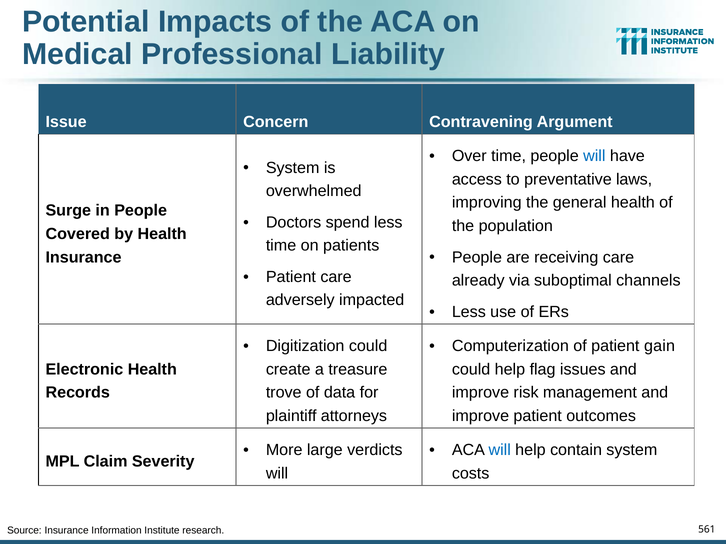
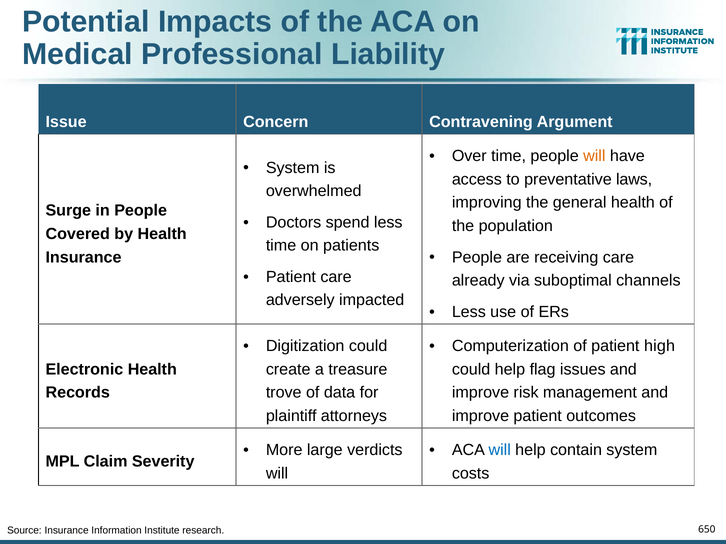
will at (594, 156) colour: blue -> orange
gain: gain -> high
561: 561 -> 650
